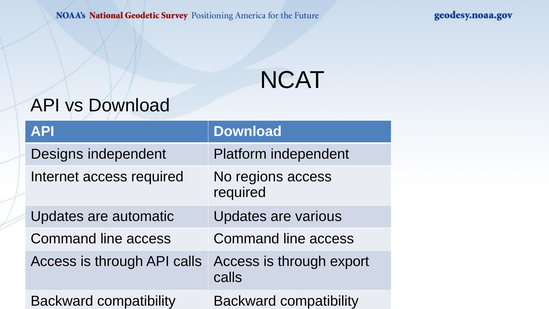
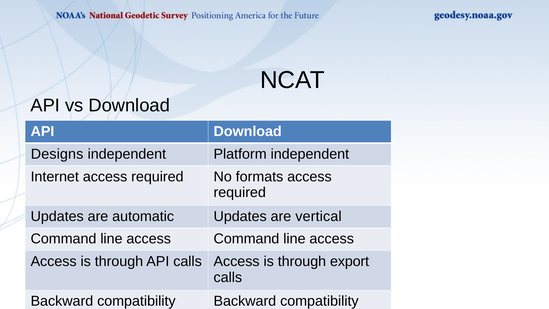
regions: regions -> formats
various: various -> vertical
